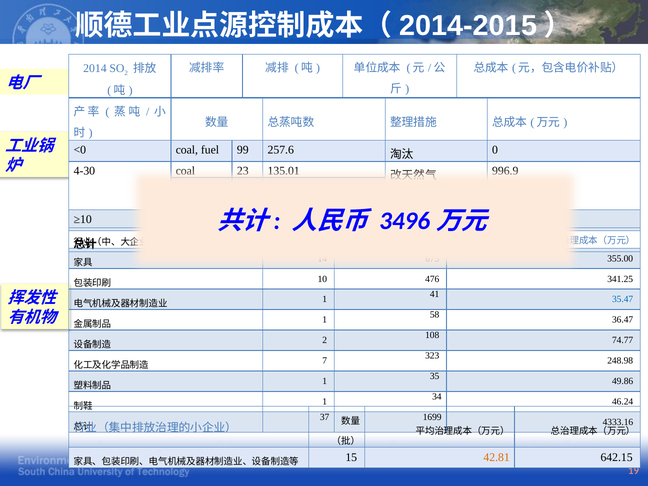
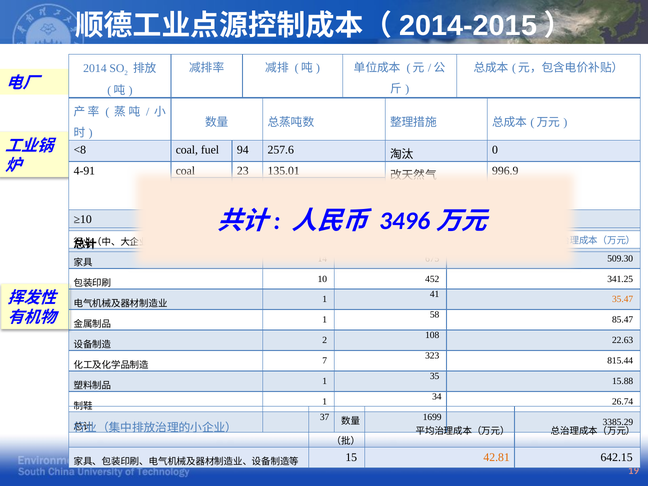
<0: <0 -> <8
99: 99 -> 94
4-30: 4-30 -> 4-91
355.00: 355.00 -> 509.30
476: 476 -> 452
35.47 colour: blue -> orange
36.47: 36.47 -> 85.47
74.77: 74.77 -> 22.63
248.98: 248.98 -> 815.44
49.86: 49.86 -> 15.88
46.24: 46.24 -> 26.74
4333.16: 4333.16 -> 3385.29
